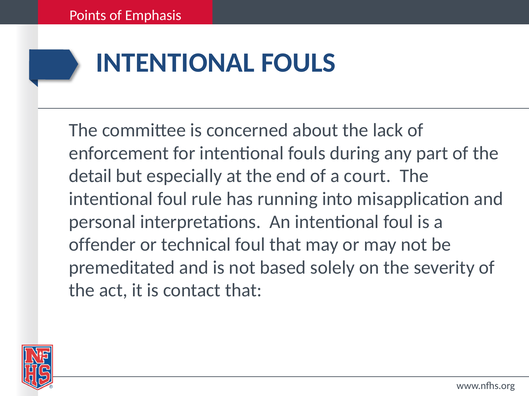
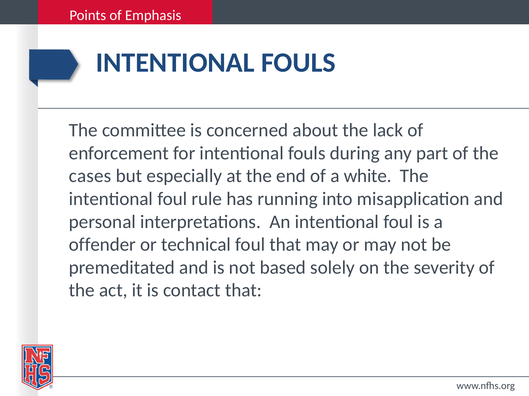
detail: detail -> cases
court: court -> white
